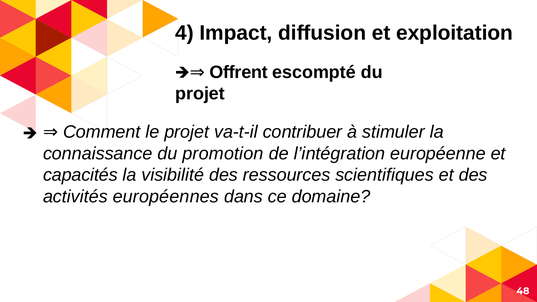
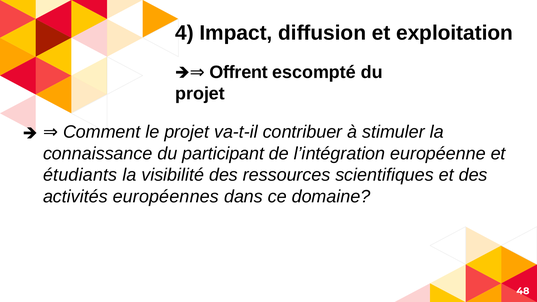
promotion: promotion -> participant
capacités: capacités -> étudiants
